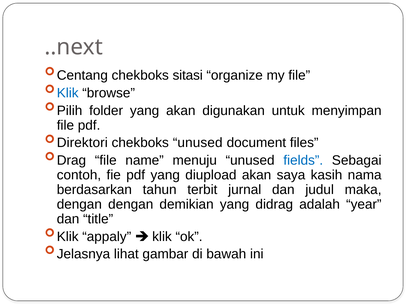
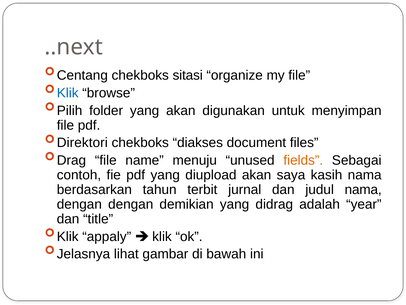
chekboks unused: unused -> diakses
fields colour: blue -> orange
judul maka: maka -> nama
